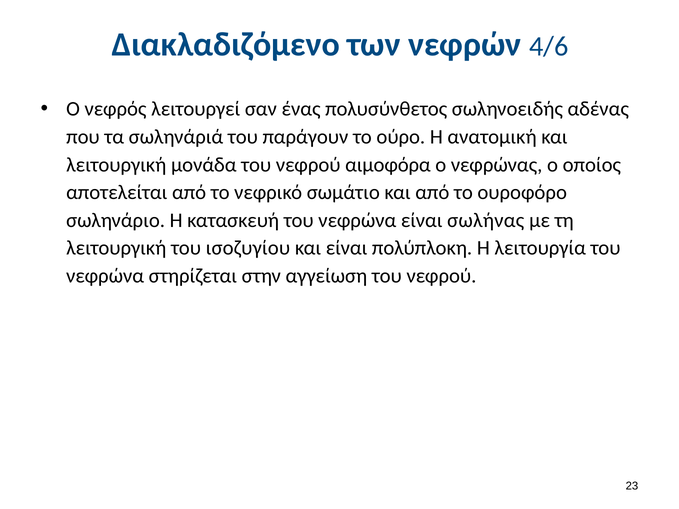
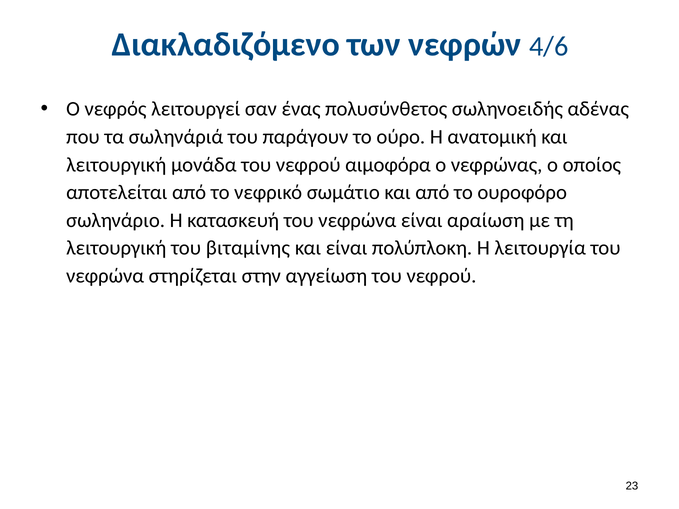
σωλήνας: σωλήνας -> αραίωση
ισοζυγίου: ισοζυγίου -> βιταμίνης
